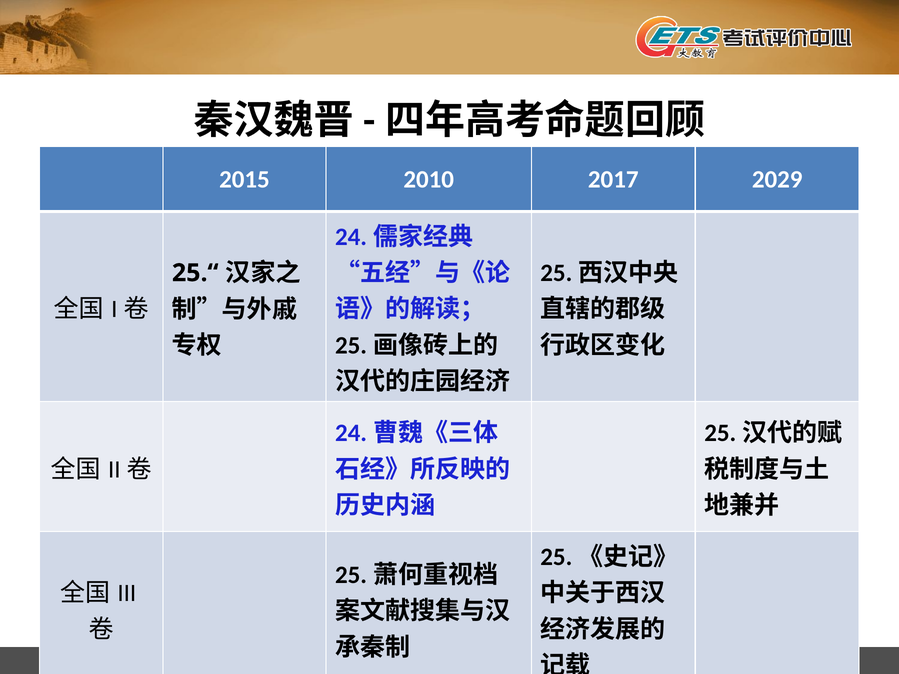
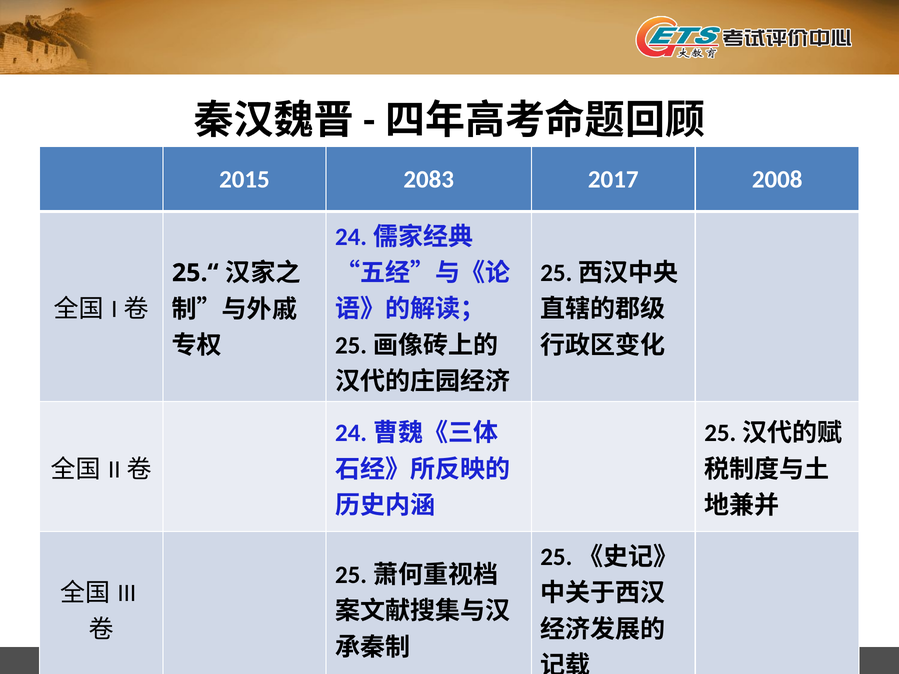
2010: 2010 -> 2083
2029: 2029 -> 2008
